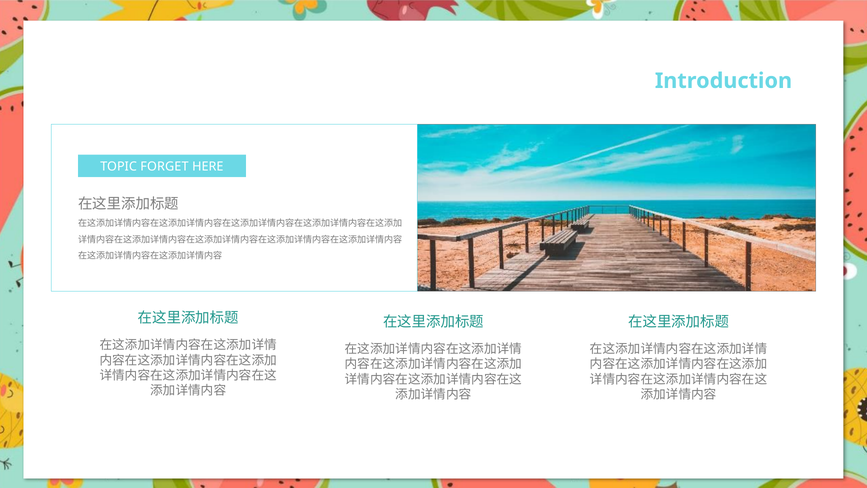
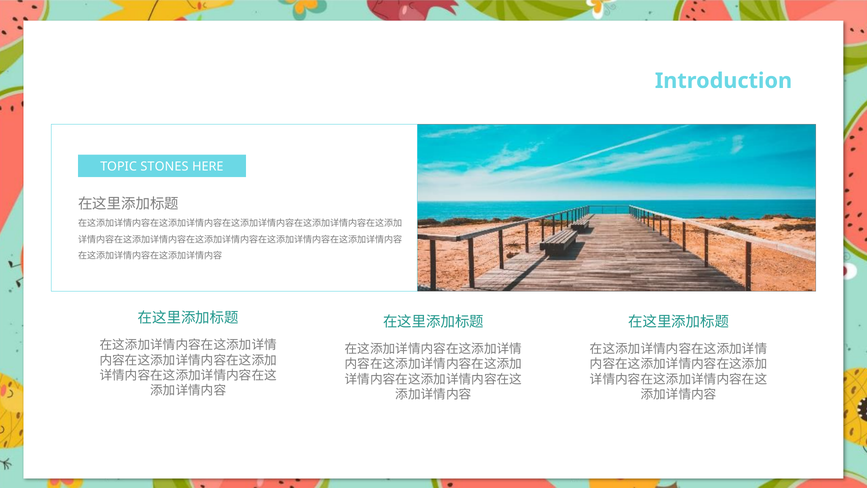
FORGET: FORGET -> STONES
